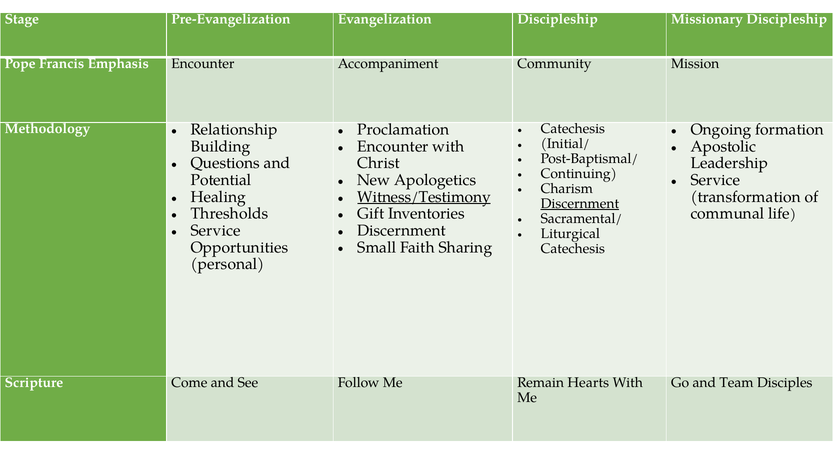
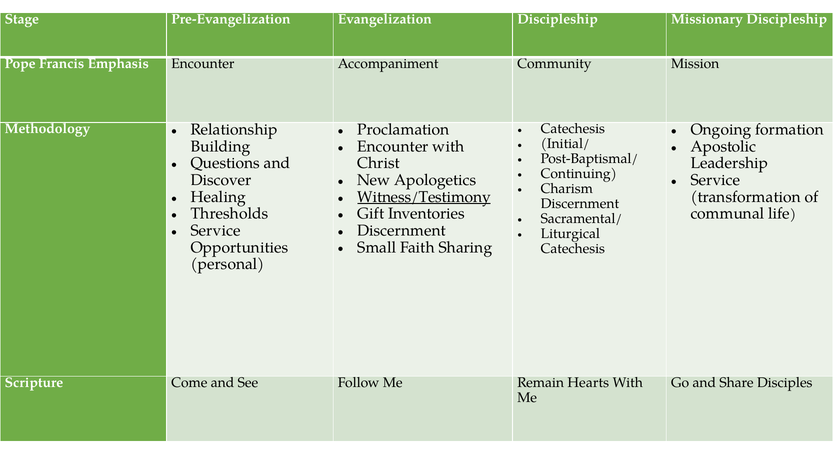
Potential: Potential -> Discover
Discernment at (580, 203) underline: present -> none
Team: Team -> Share
